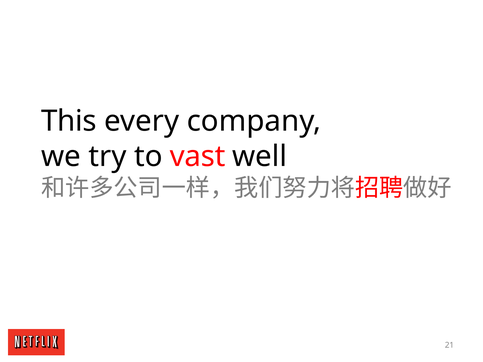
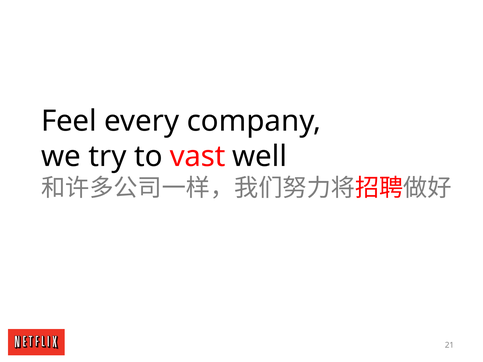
This: This -> Feel
